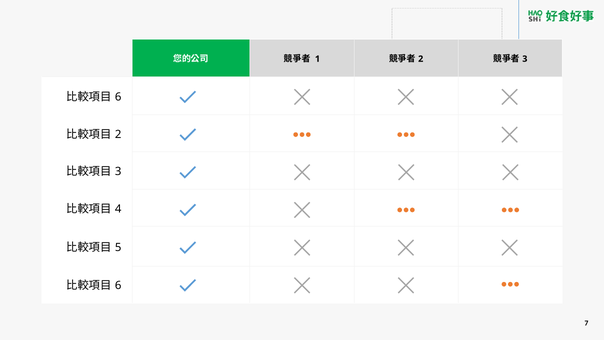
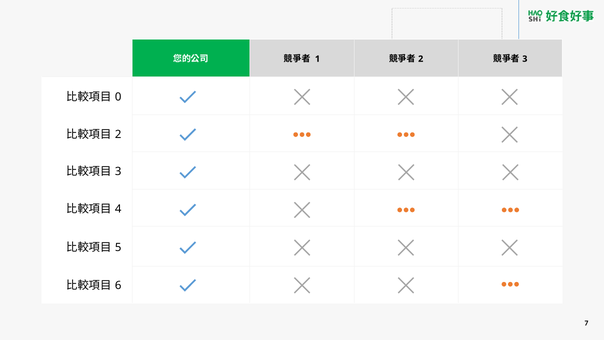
6 at (118, 97): 6 -> 0
